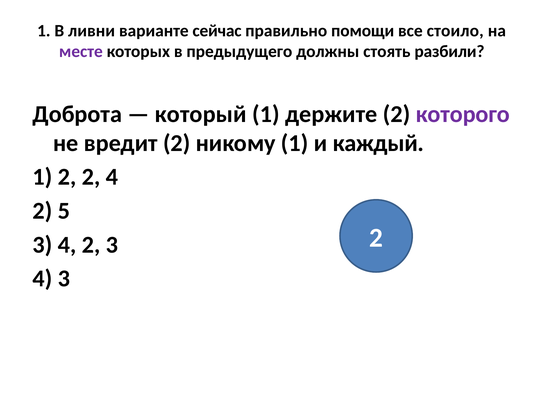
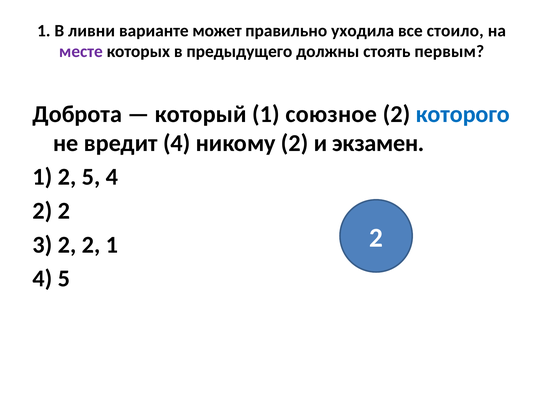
сейчас: сейчас -> может
помощи: помощи -> уходила
разбили: разбили -> первым
держите: держите -> союзное
которого colour: purple -> blue
вредит 2: 2 -> 4
никому 1: 1 -> 2
каждый: каждый -> экзамен
2 2: 2 -> 5
5 at (64, 211): 5 -> 2
4 at (67, 245): 4 -> 2
2 3: 3 -> 1
4 3: 3 -> 5
